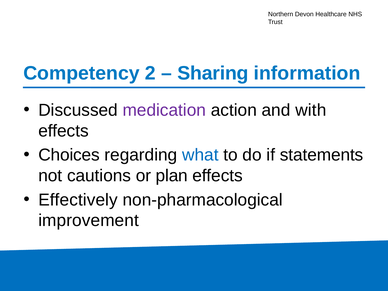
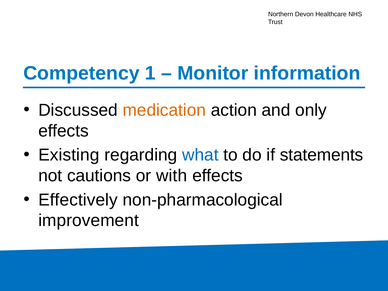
2: 2 -> 1
Sharing: Sharing -> Monitor
medication colour: purple -> orange
with: with -> only
Choices: Choices -> Existing
plan: plan -> with
